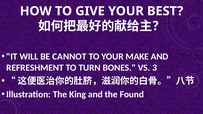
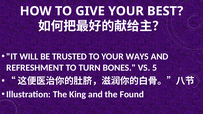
CANNOT: CANNOT -> TRUSTED
MAKE: MAKE -> WAYS
3: 3 -> 5
